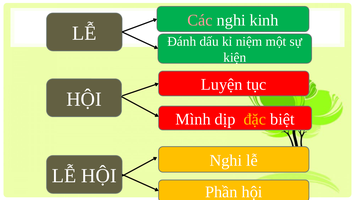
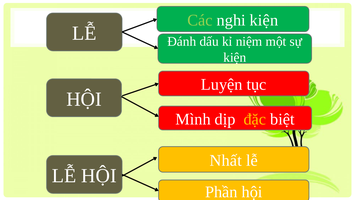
Các colour: pink -> light green
nghi kinh: kinh -> kiện
Nghi at (226, 160): Nghi -> Nhất
